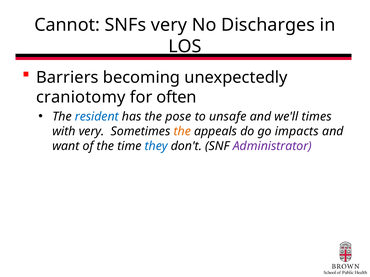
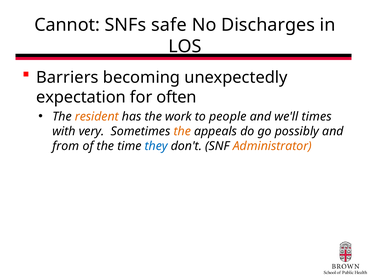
SNFs very: very -> safe
craniotomy: craniotomy -> expectation
resident colour: blue -> orange
pose: pose -> work
unsafe: unsafe -> people
impacts: impacts -> possibly
want: want -> from
Administrator colour: purple -> orange
